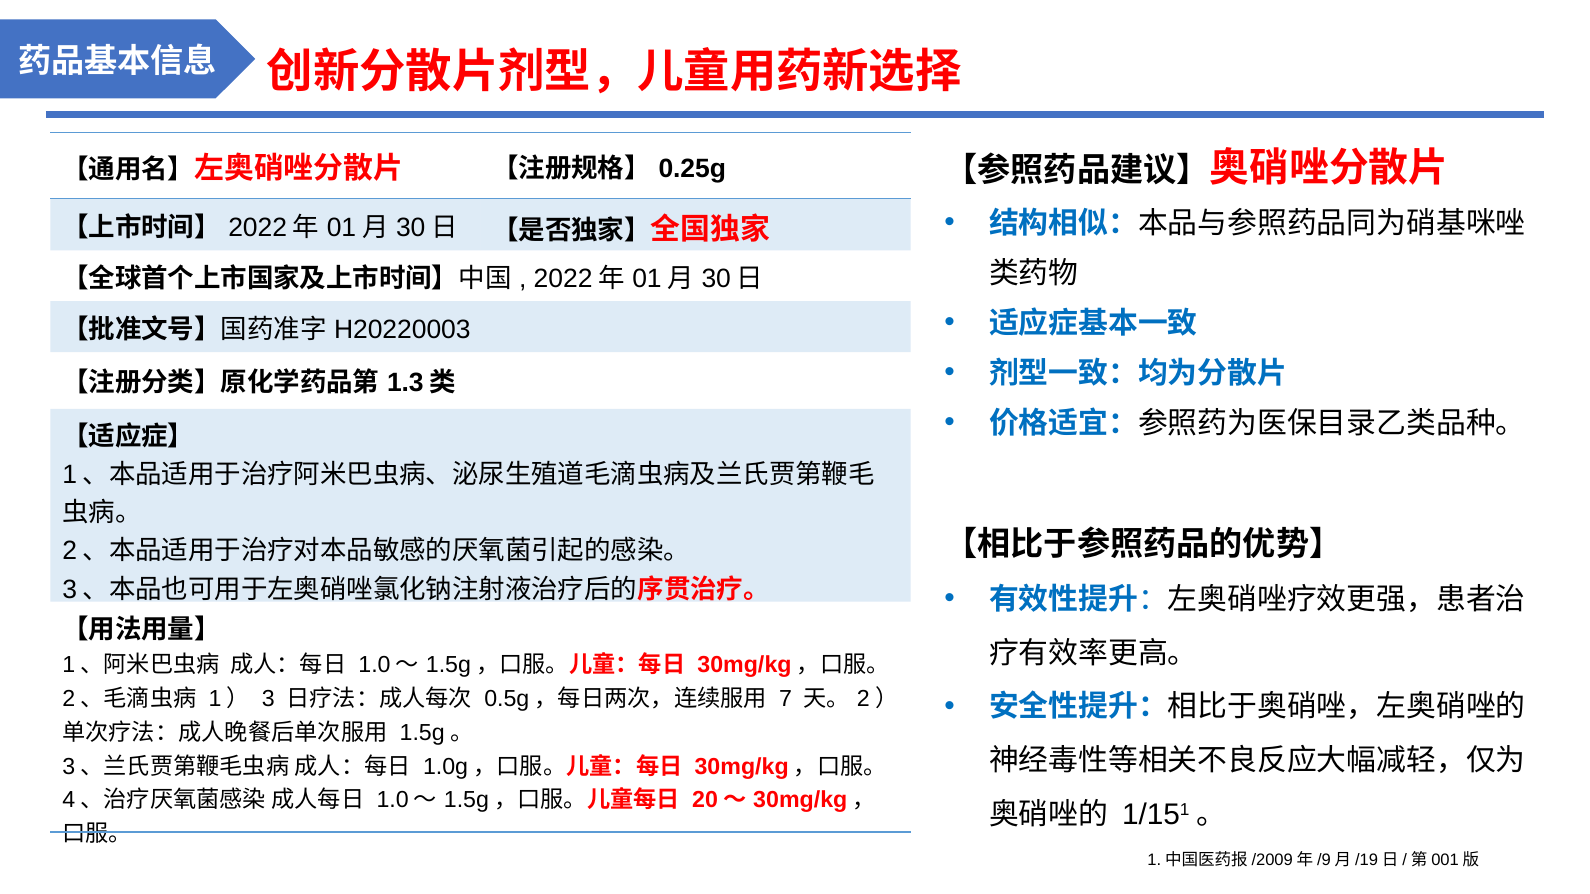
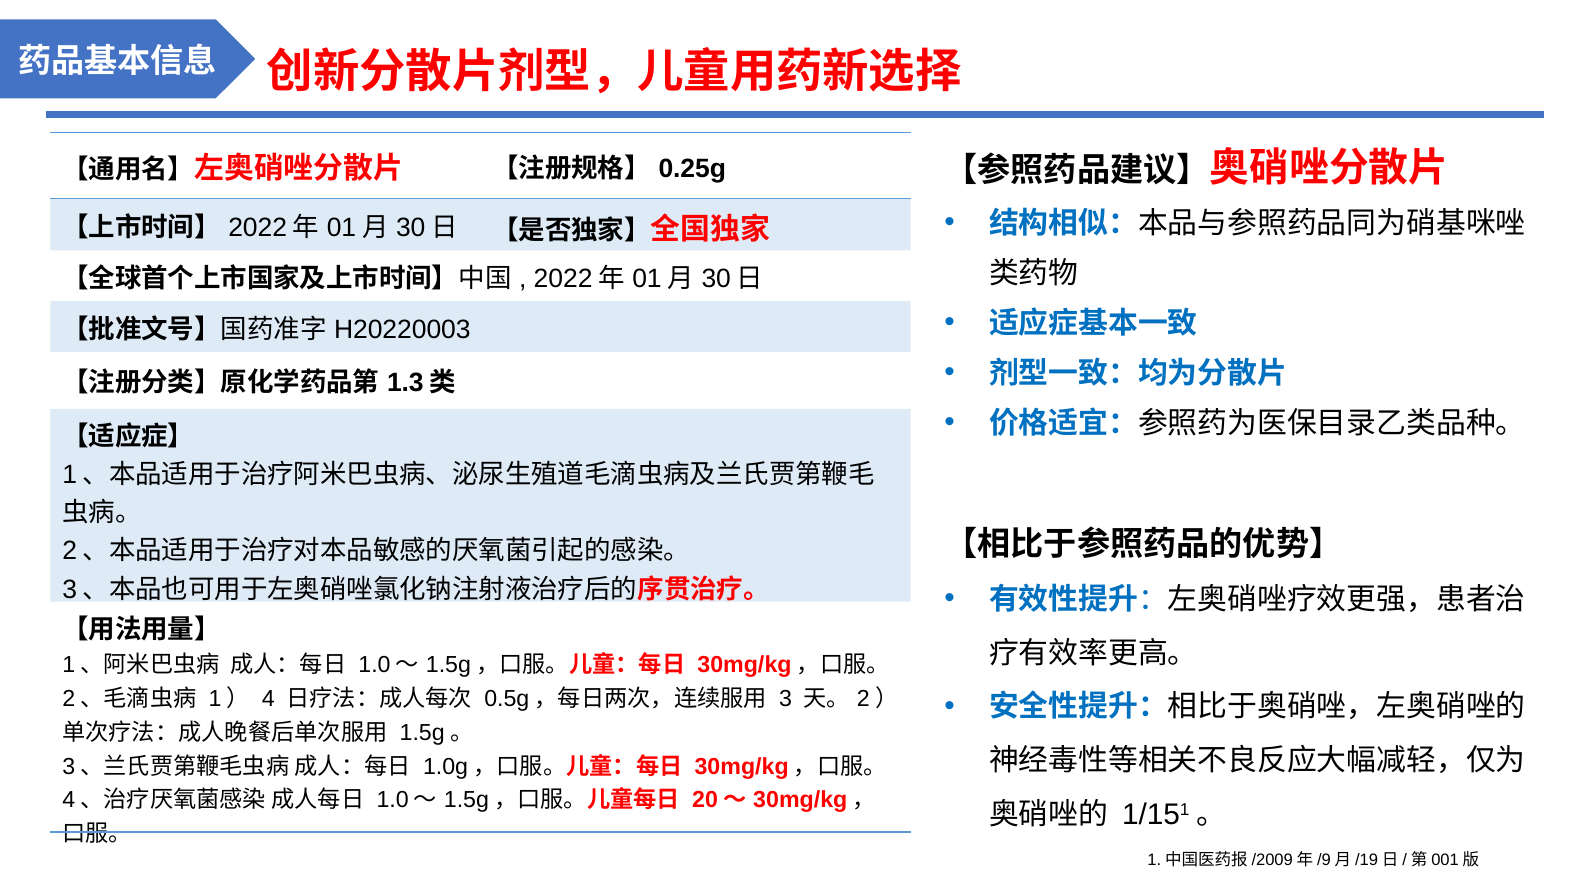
3: 3 -> 4
7: 7 -> 3
